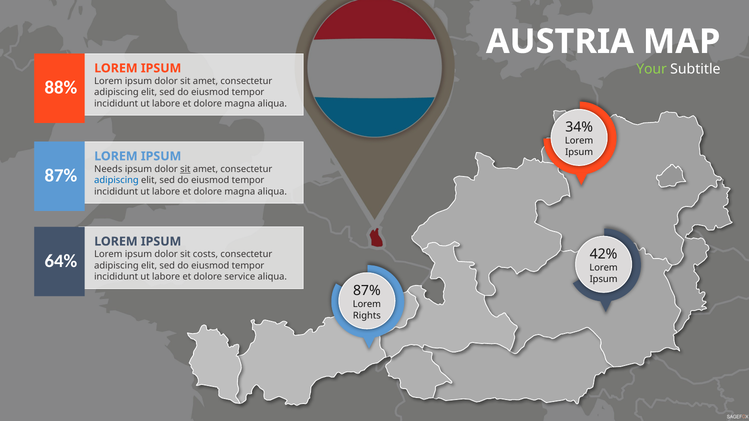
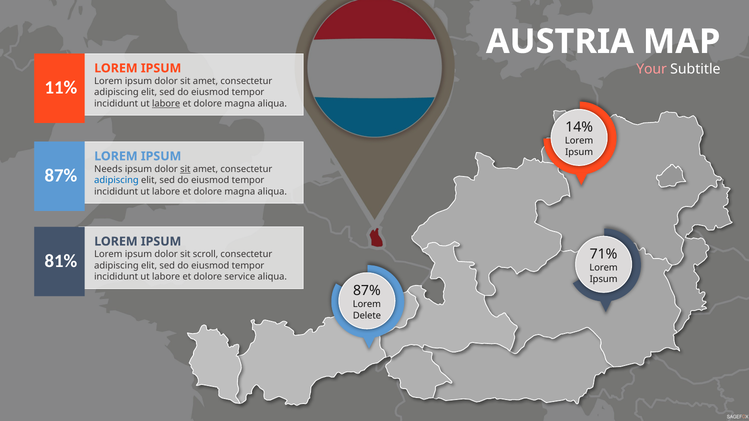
Your colour: light green -> pink
88%: 88% -> 11%
labore at (166, 104) underline: none -> present
34%: 34% -> 14%
42%: 42% -> 71%
costs: costs -> scroll
64%: 64% -> 81%
Rights: Rights -> Delete
